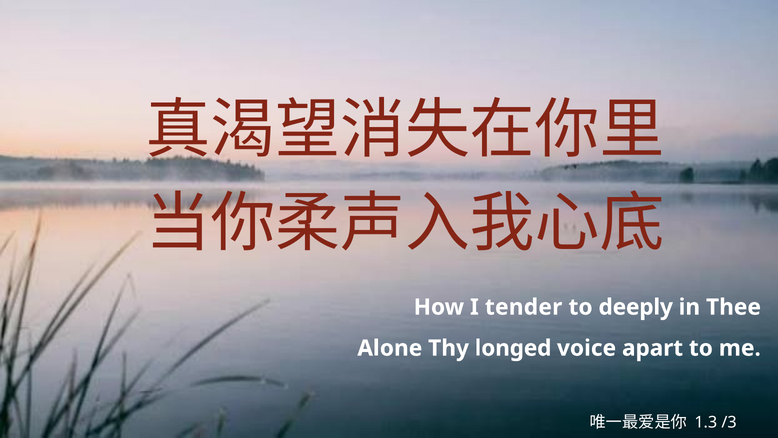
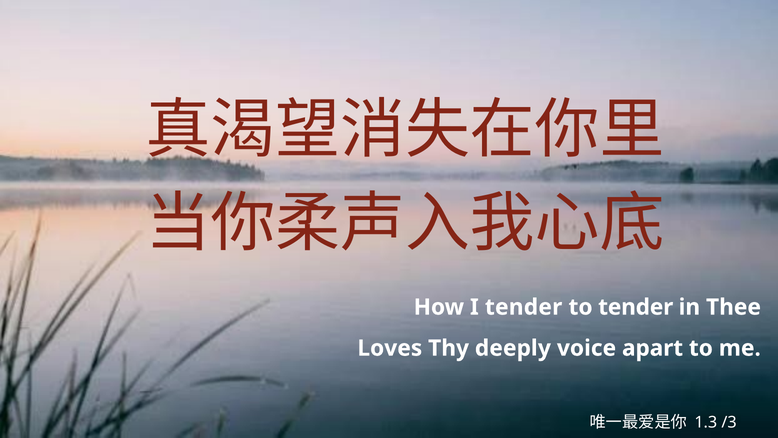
to deeply: deeply -> tender
Alone: Alone -> Loves
longed: longed -> deeply
